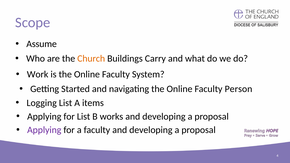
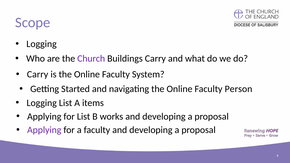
Assume at (42, 44): Assume -> Logging
Church colour: orange -> purple
Work at (38, 74): Work -> Carry
